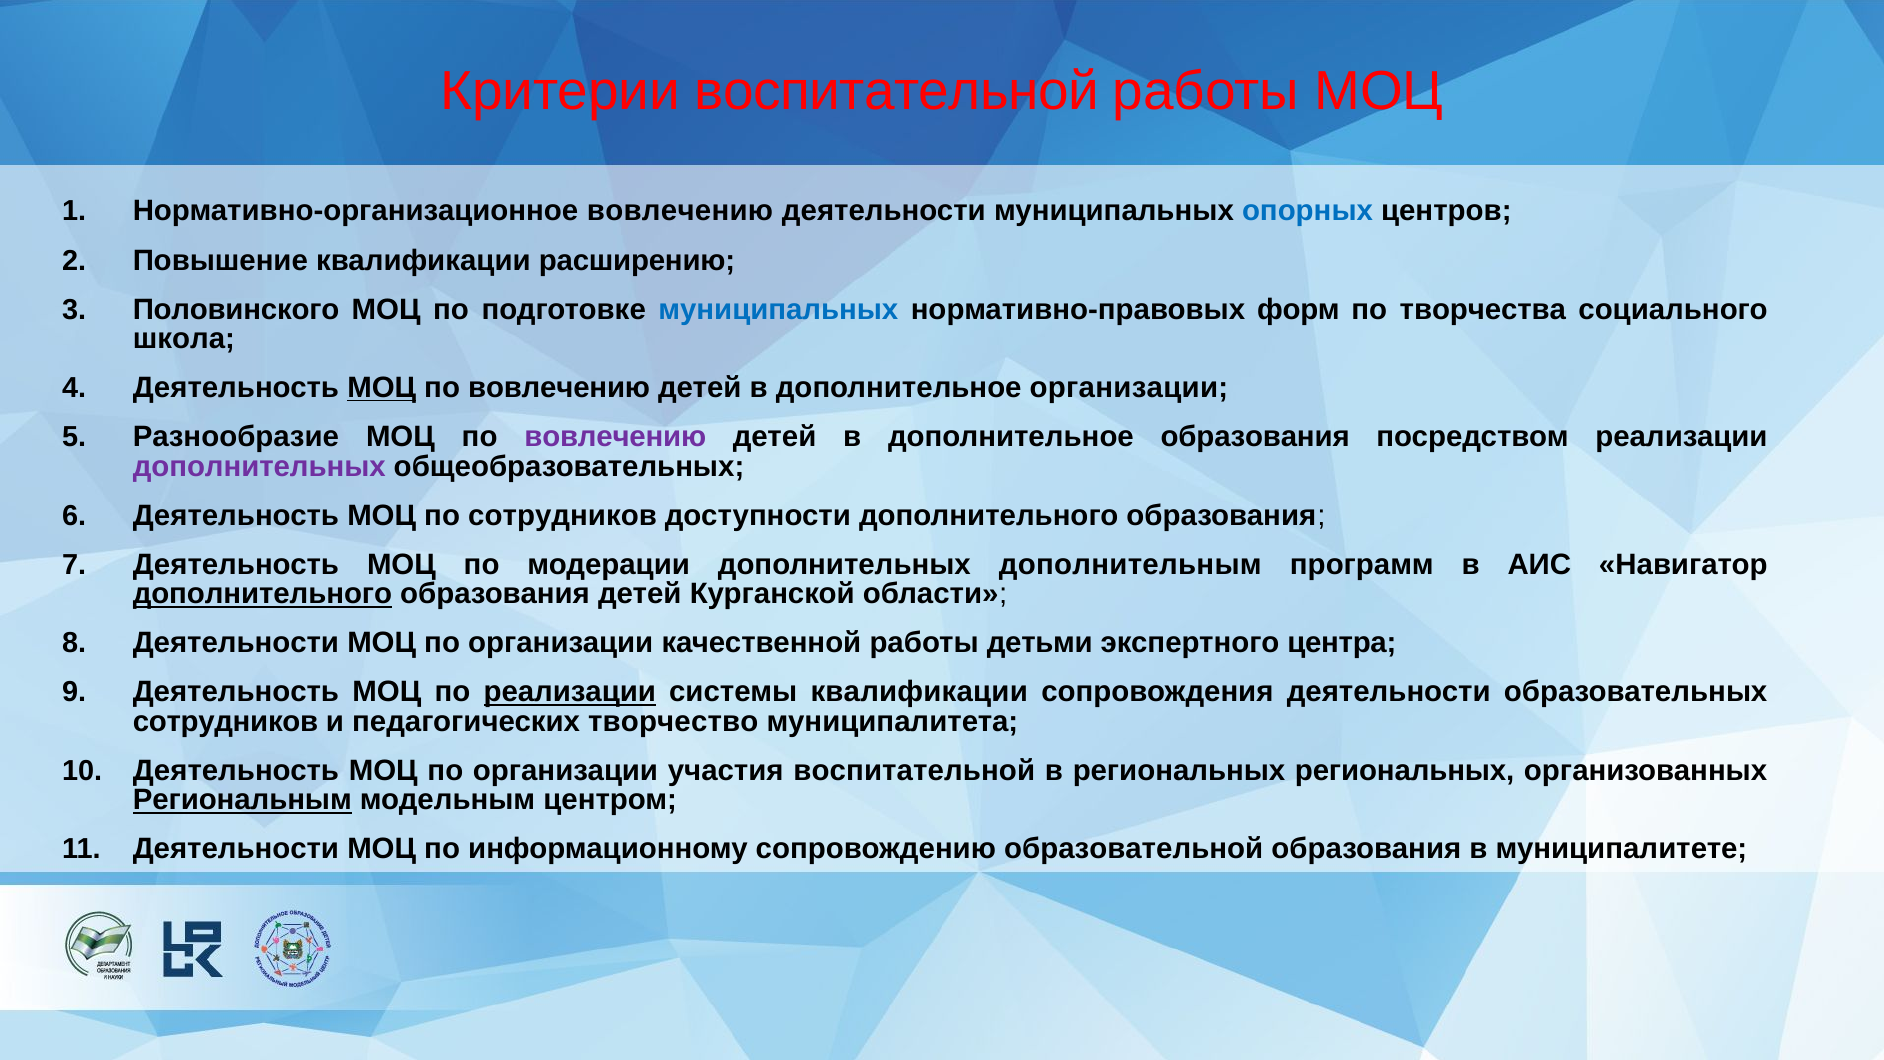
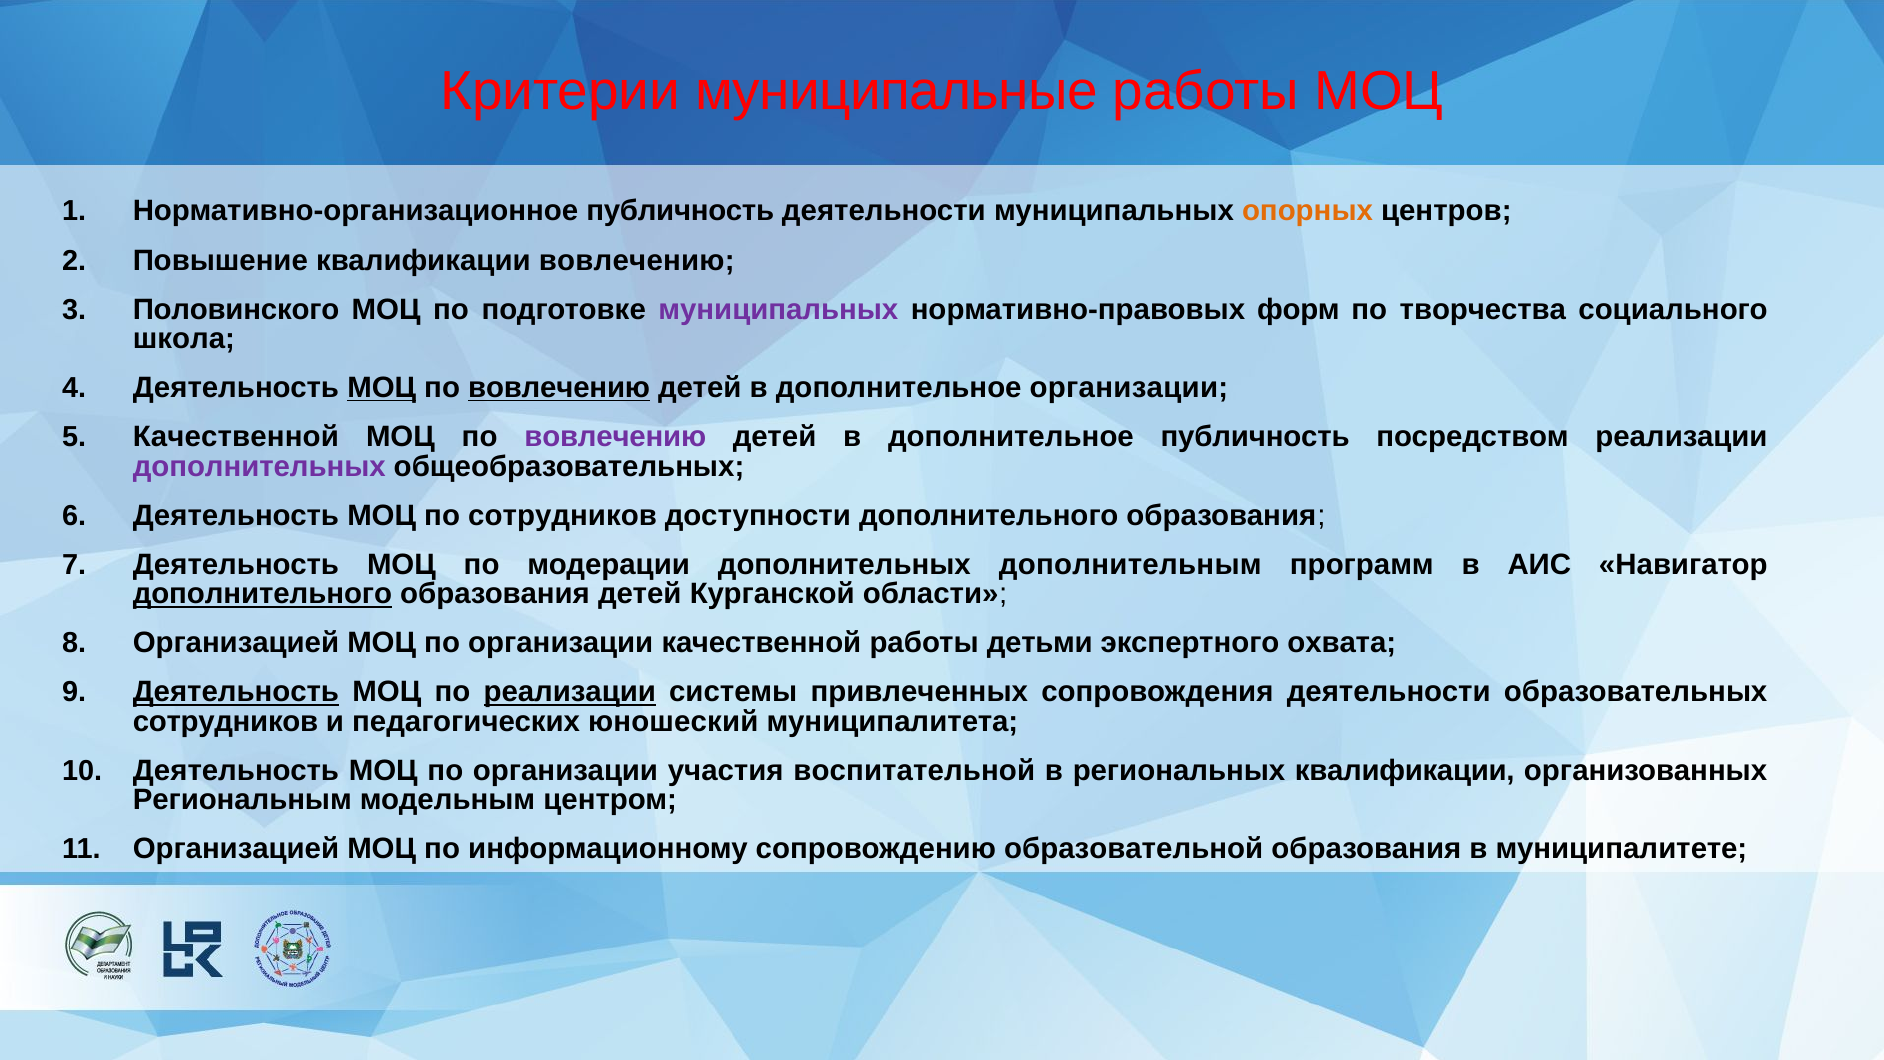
Критерии воспитательной: воспитательной -> муниципальные
Нормативно-организационное вовлечению: вовлечению -> публичность
опорных colour: blue -> orange
квалификации расширению: расширению -> вовлечению
муниципальных at (778, 309) colour: blue -> purple
вовлечению at (559, 388) underline: none -> present
Разнообразие at (236, 437): Разнообразие -> Качественной
дополнительное образования: образования -> публичность
Деятельности at (236, 643): Деятельности -> Организацией
центра: центра -> охвата
Деятельность at (236, 692) underline: none -> present
системы квалификации: квалификации -> привлеченных
творчество: творчество -> юношеский
региональных региональных: региональных -> квалификации
Региональным underline: present -> none
Деятельности at (236, 849): Деятельности -> Организацией
